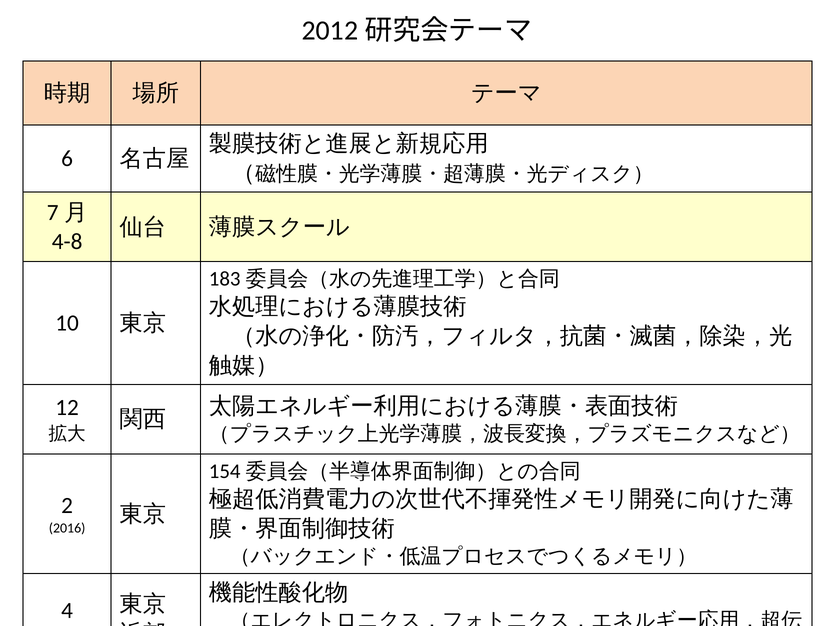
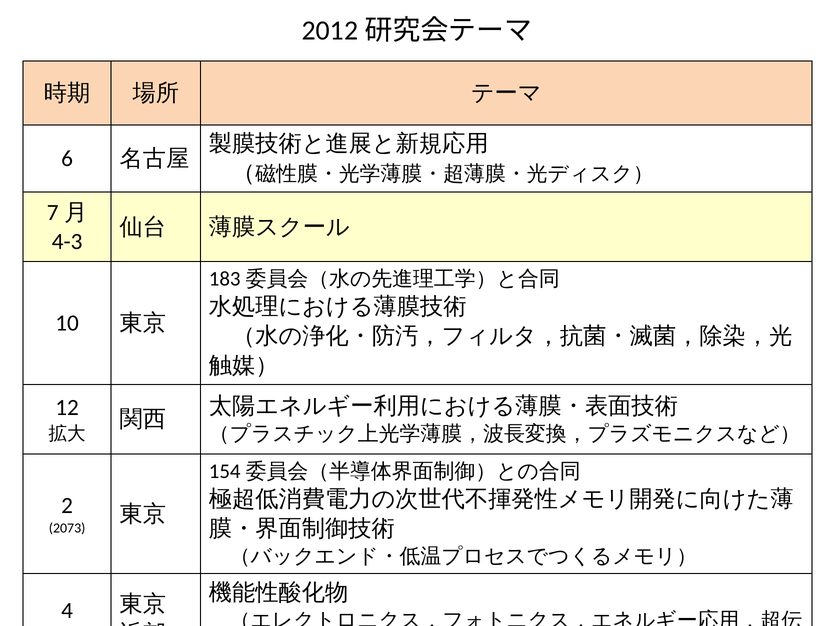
4-8: 4-8 -> 4-3
2016: 2016 -> 2073
